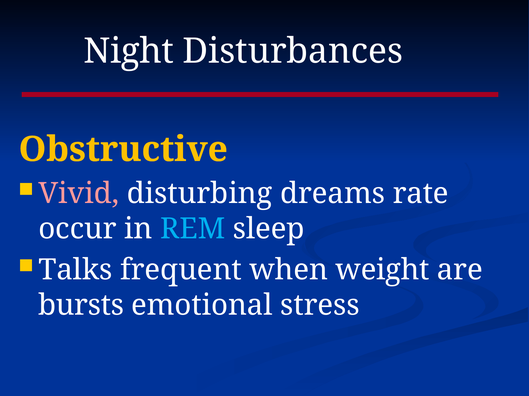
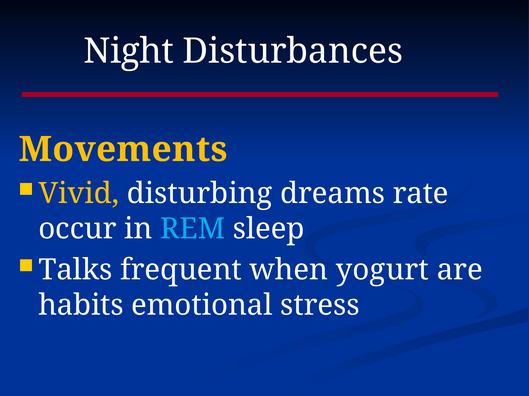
Obstructive: Obstructive -> Movements
Vivid colour: pink -> yellow
weight: weight -> yogurt
bursts: bursts -> habits
